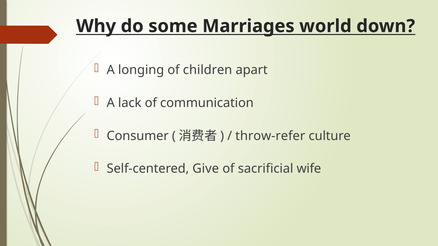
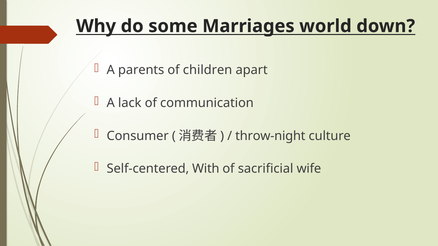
longing: longing -> parents
throw-refer: throw-refer -> throw-night
Give: Give -> With
